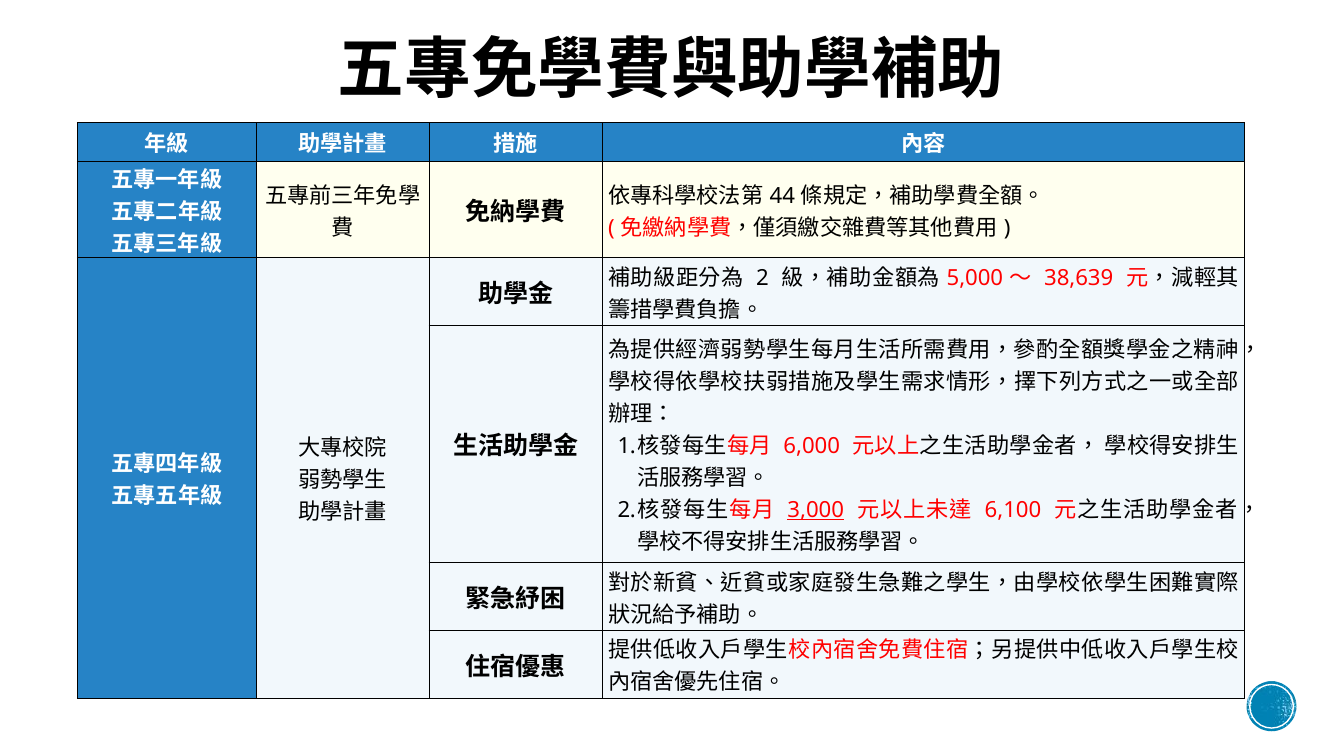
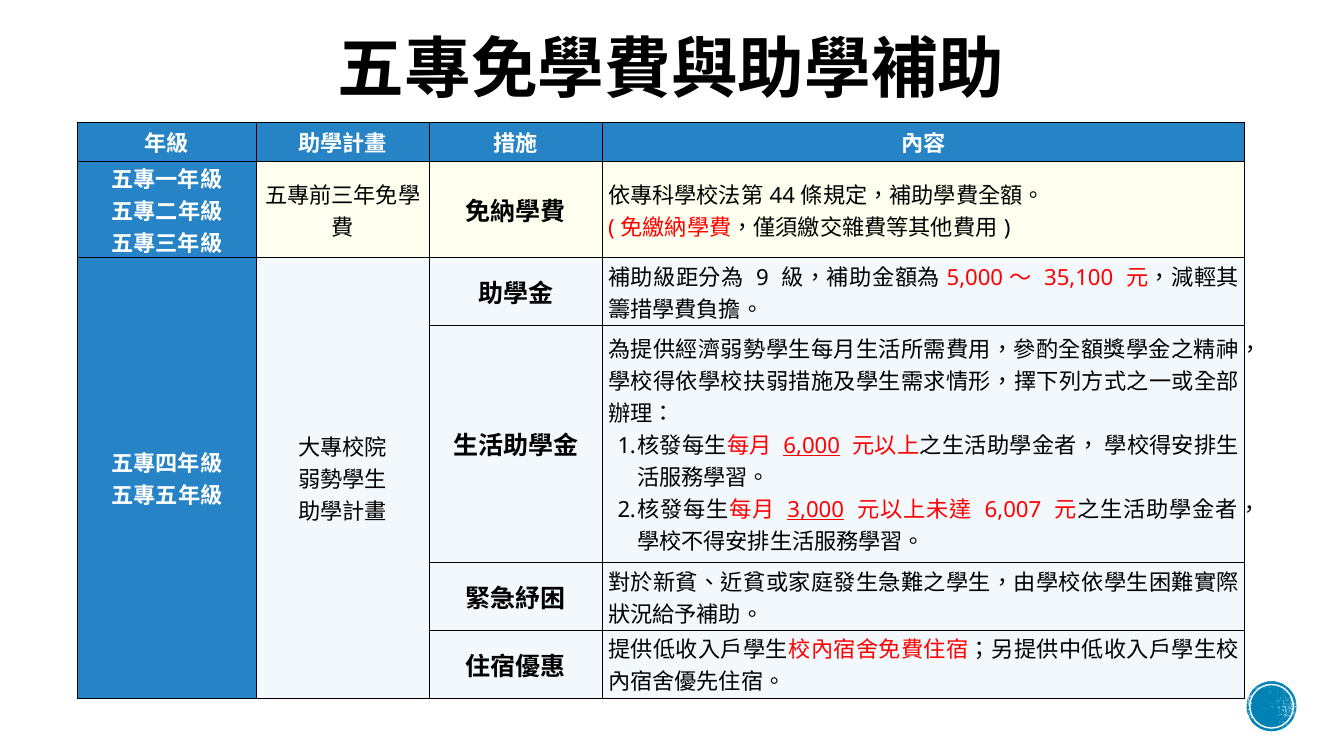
2: 2 -> 9
38,639: 38,639 -> 35,100
6,000 underline: none -> present
6,100: 6,100 -> 6,007
